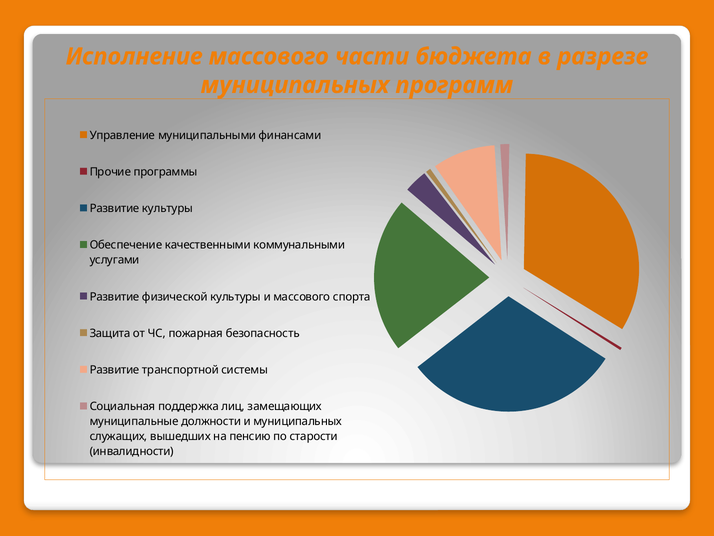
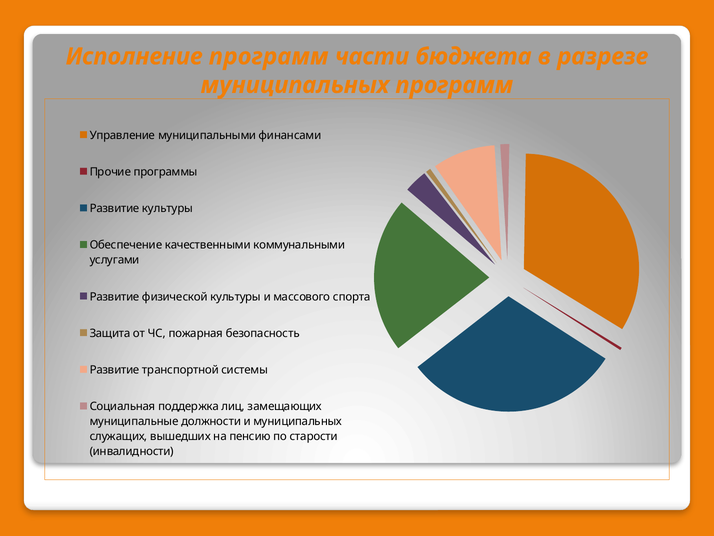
Исполнение массового: массового -> программ
